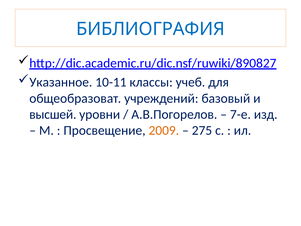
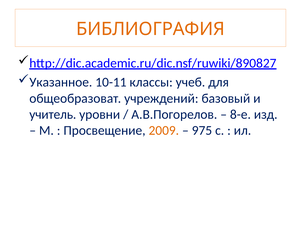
БИБЛИОГРАФИЯ colour: blue -> orange
высшей: высшей -> учитель
7-е: 7-е -> 8-е
275: 275 -> 975
